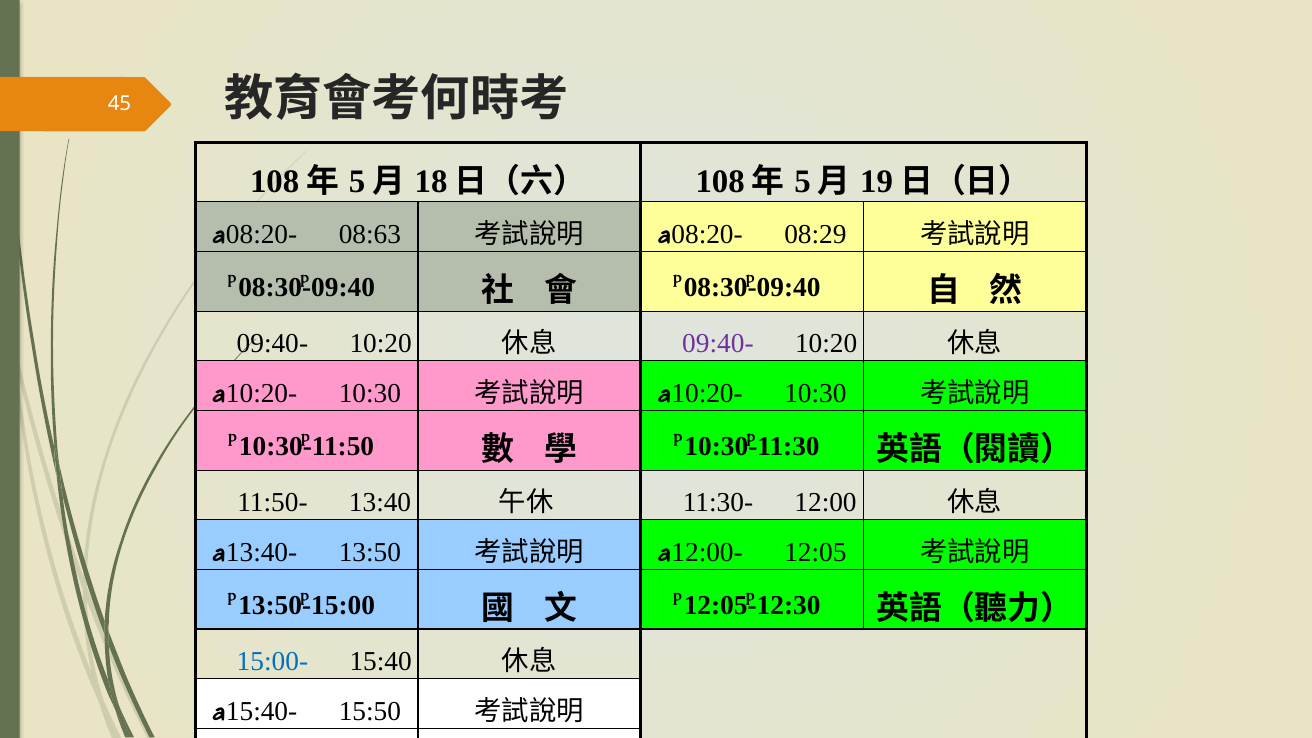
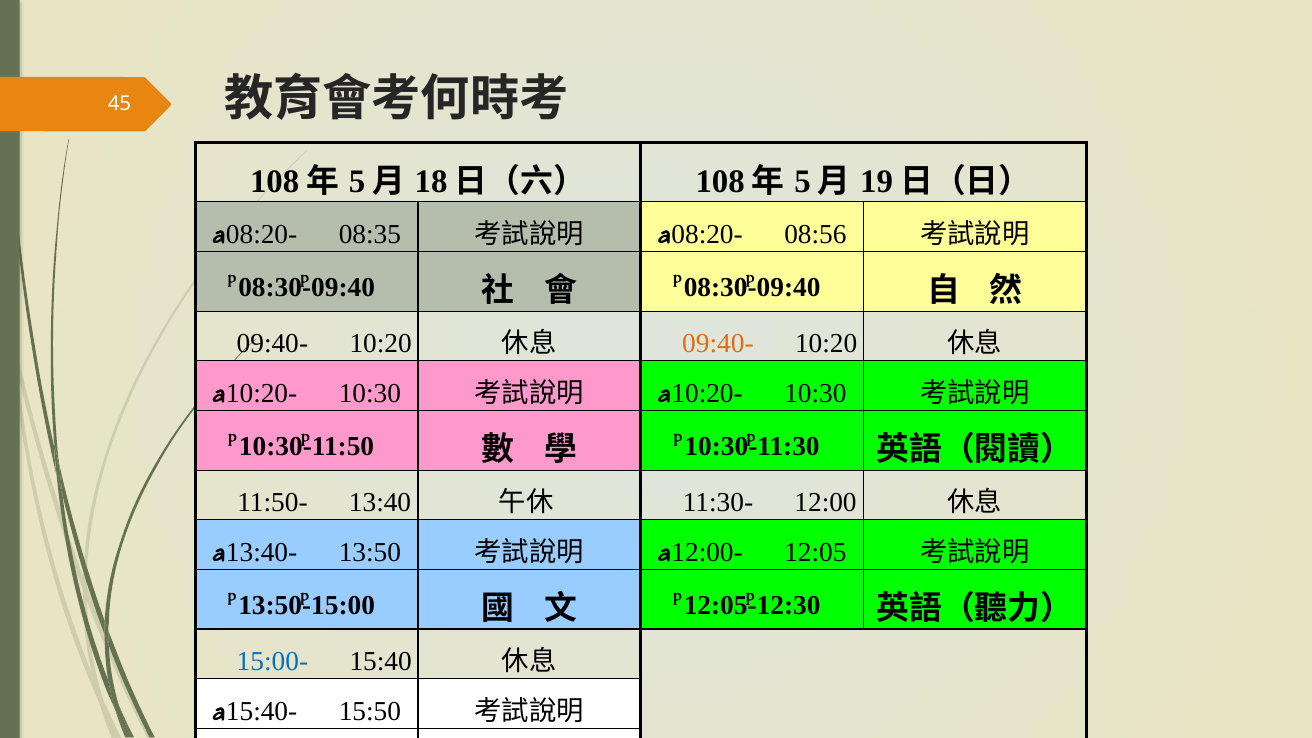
08:63: 08:63 -> 08:35
08:29: 08:29 -> 08:56
09:40- at (718, 344) colour: purple -> orange
